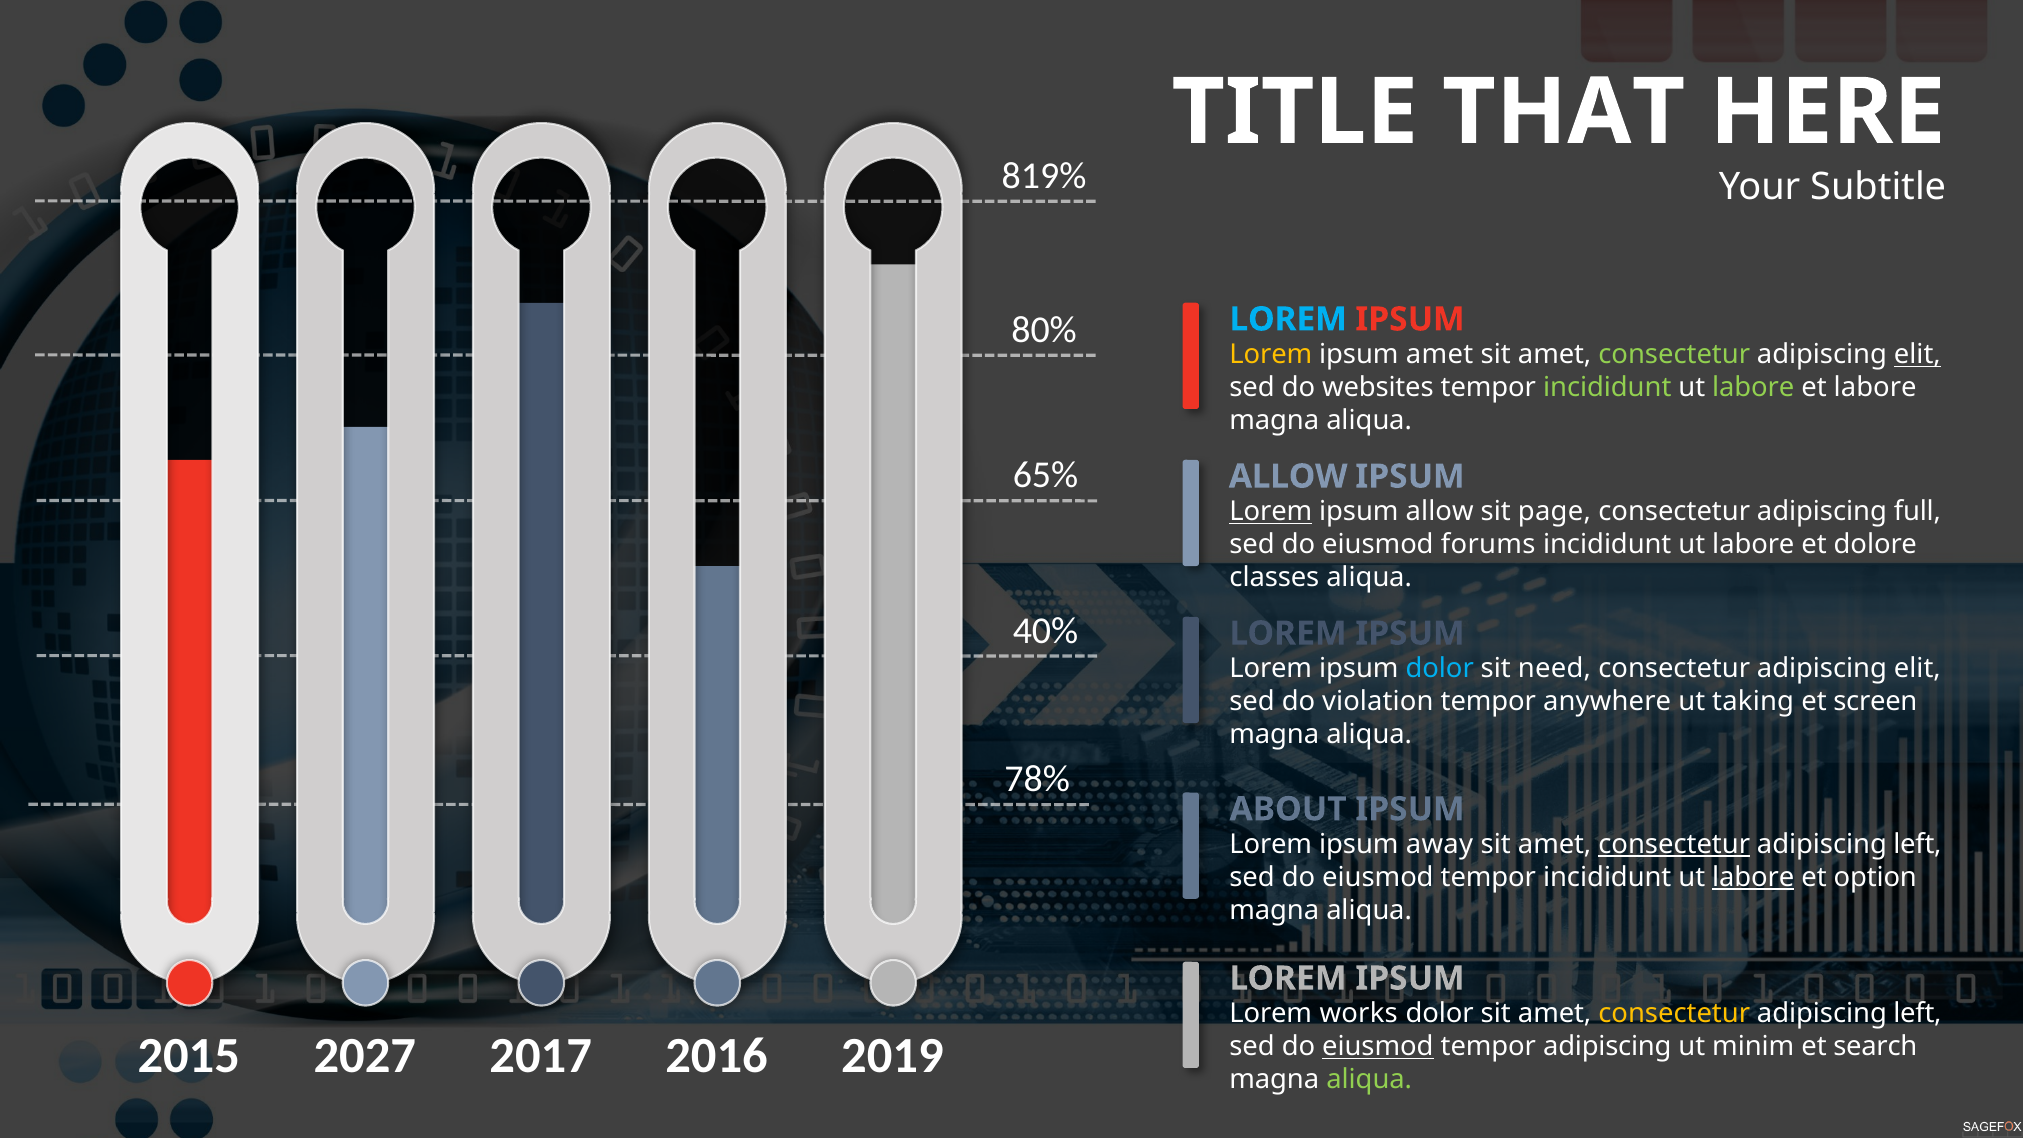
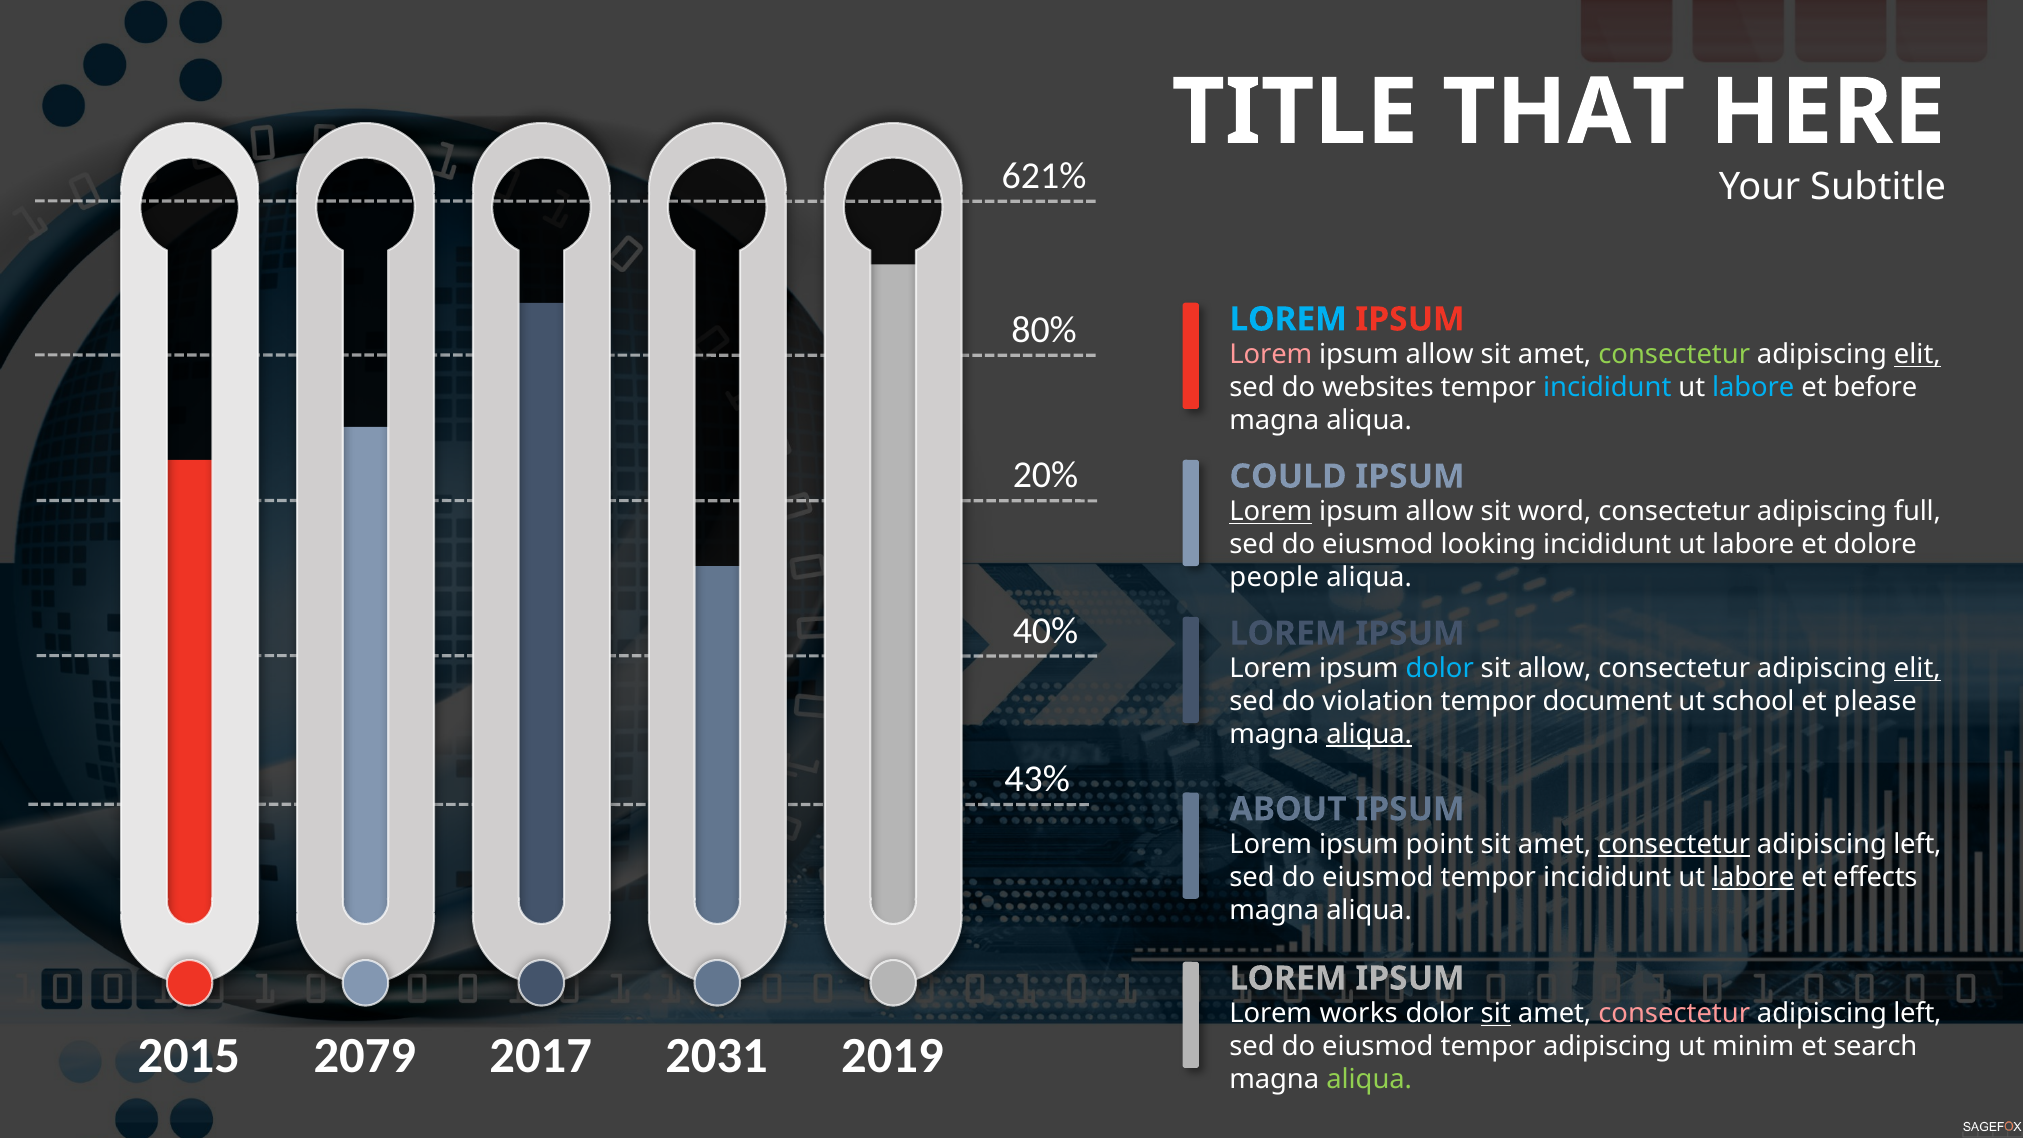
819%: 819% -> 621%
Lorem at (1271, 355) colour: yellow -> pink
amet at (1440, 355): amet -> allow
incididunt at (1607, 387) colour: light green -> light blue
labore at (1753, 387) colour: light green -> light blue
et labore: labore -> before
65%: 65% -> 20%
ALLOW at (1288, 476): ALLOW -> COULD
page: page -> word
forums: forums -> looking
classes: classes -> people
sit need: need -> allow
elit at (1917, 669) underline: none -> present
anywhere: anywhere -> document
taking: taking -> school
screen: screen -> please
aliqua at (1369, 734) underline: none -> present
78%: 78% -> 43%
away: away -> point
option: option -> effects
sit at (1496, 1014) underline: none -> present
consectetur at (1674, 1014) colour: yellow -> pink
2027: 2027 -> 2079
2016: 2016 -> 2031
eiusmod at (1378, 1047) underline: present -> none
